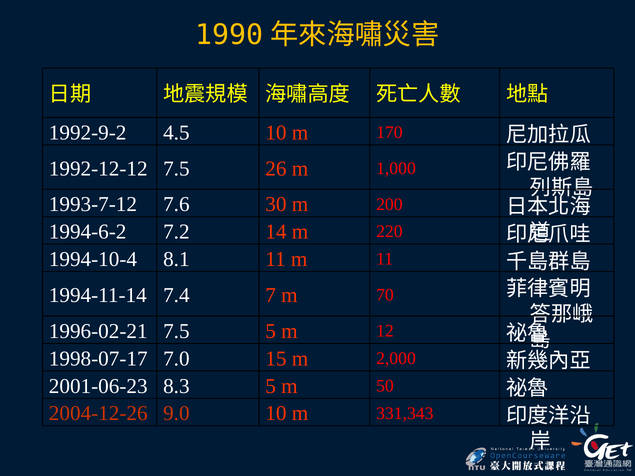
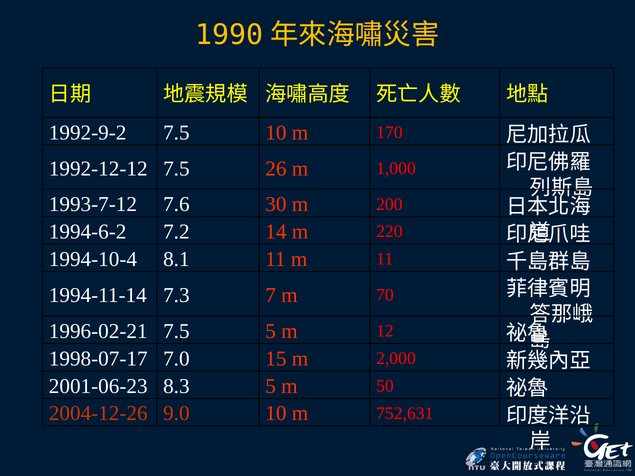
4.5 at (176, 133): 4.5 -> 7.5
7.4: 7.4 -> 7.3
331,343: 331,343 -> 752,631
